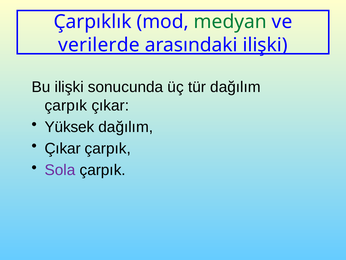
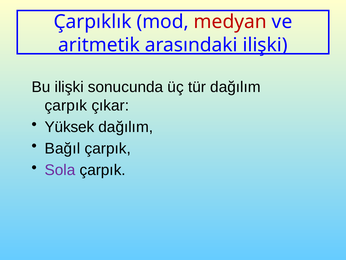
medyan colour: green -> red
verilerde: verilerde -> aritmetik
Çıkar at (63, 148): Çıkar -> Bağıl
